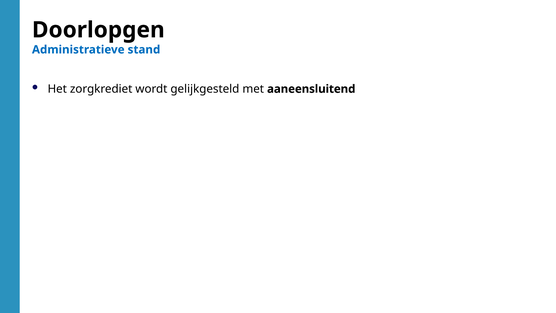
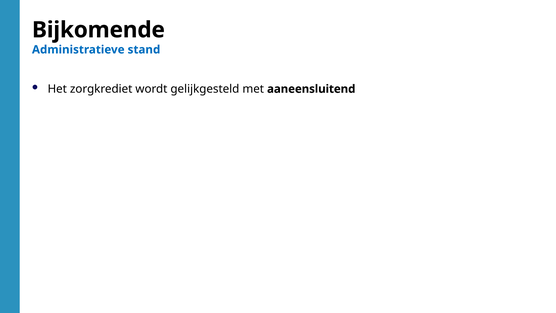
Doorlopgen: Doorlopgen -> Bijkomende
